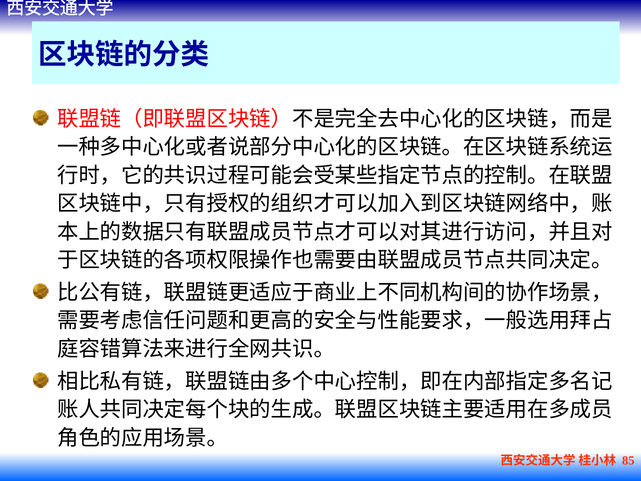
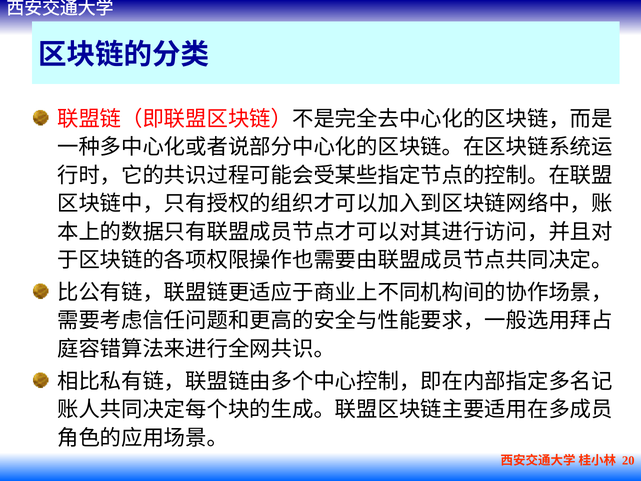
85: 85 -> 20
